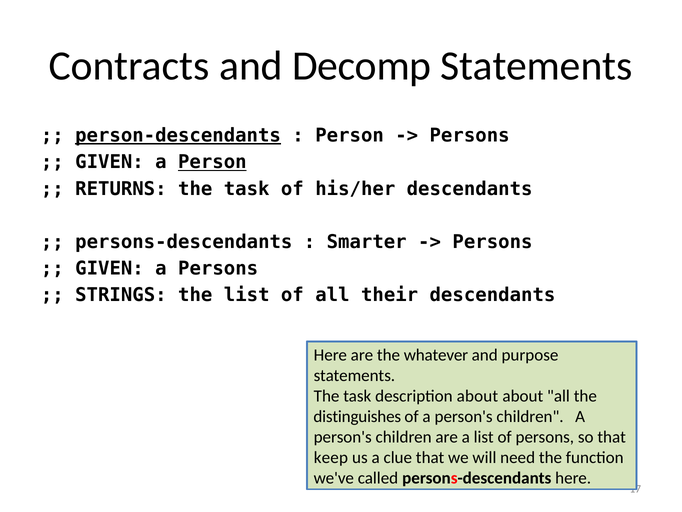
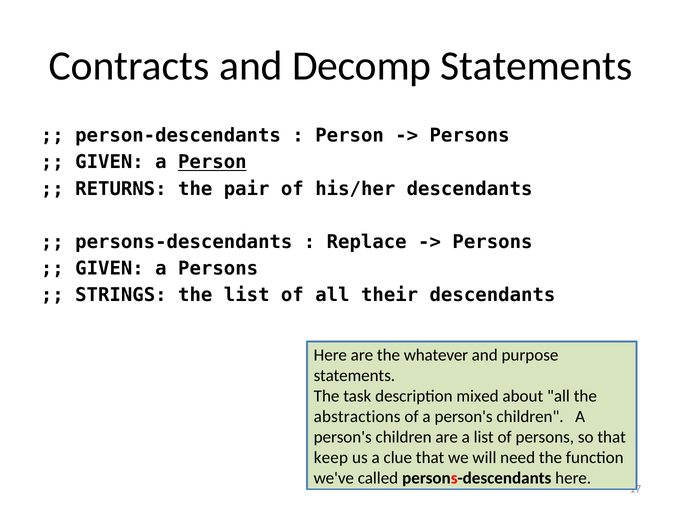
person-descendants underline: present -> none
RETURNS the task: task -> pair
Smarter: Smarter -> Replace
description about: about -> mixed
distinguishes: distinguishes -> abstractions
